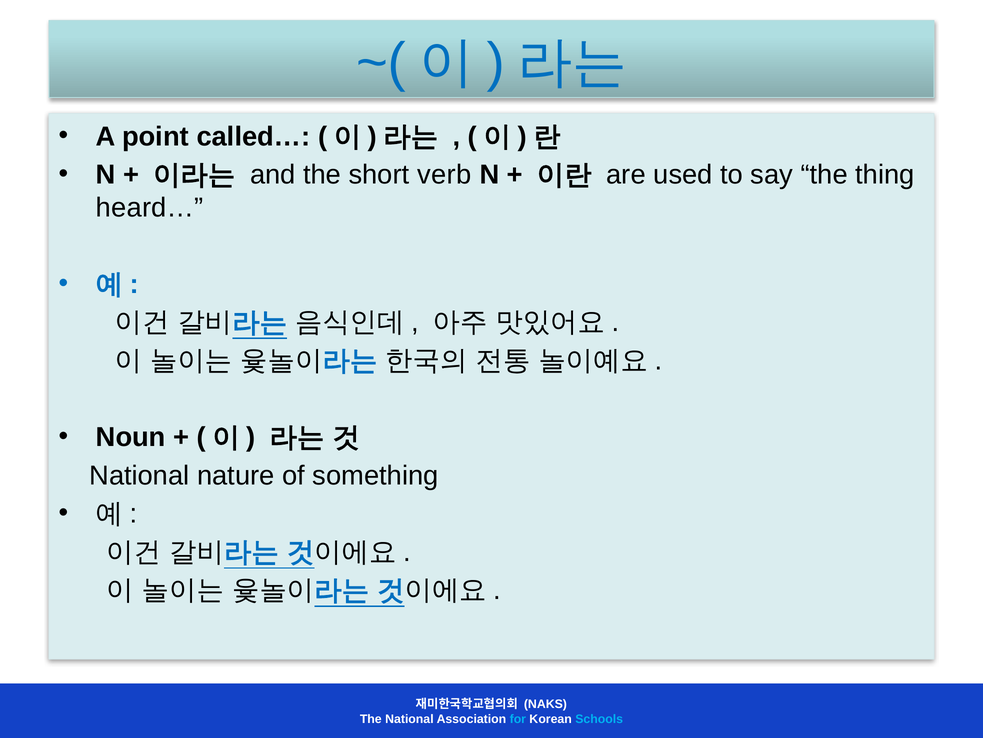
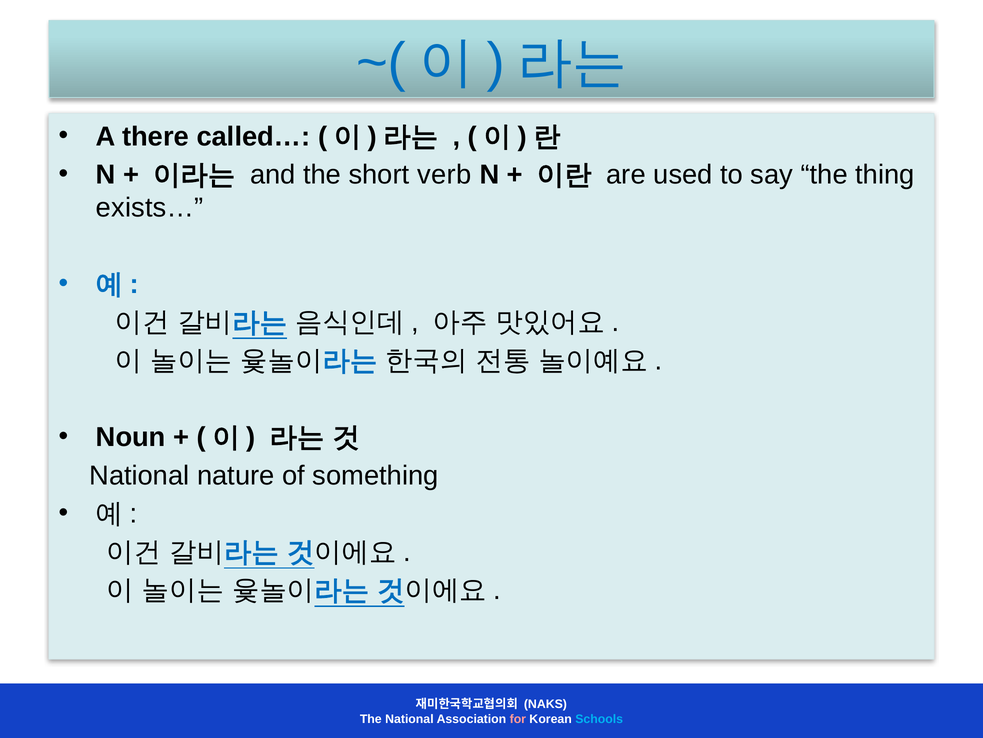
point: point -> there
heard…: heard… -> exists…
for colour: light blue -> pink
